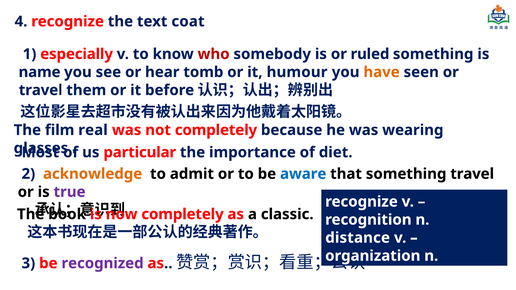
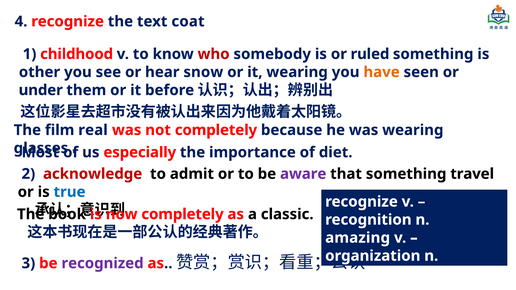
especially: especially -> childhood
name: name -> other
tomb: tomb -> snow
it humour: humour -> wearing
travel at (41, 90): travel -> under
particular: particular -> especially
acknowledge colour: orange -> red
aware colour: blue -> purple
true colour: purple -> blue
distance: distance -> amazing
